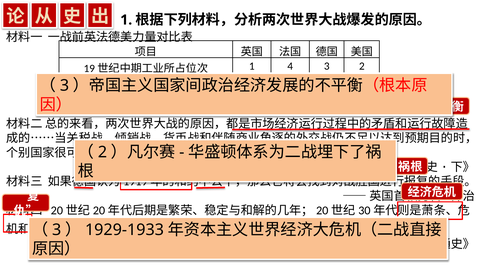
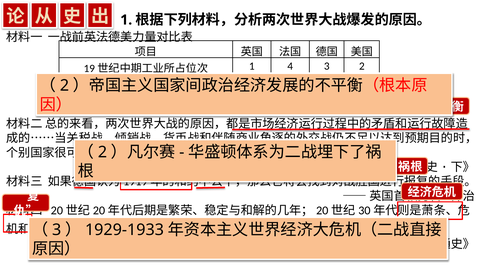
3 at (64, 86): 3 -> 2
